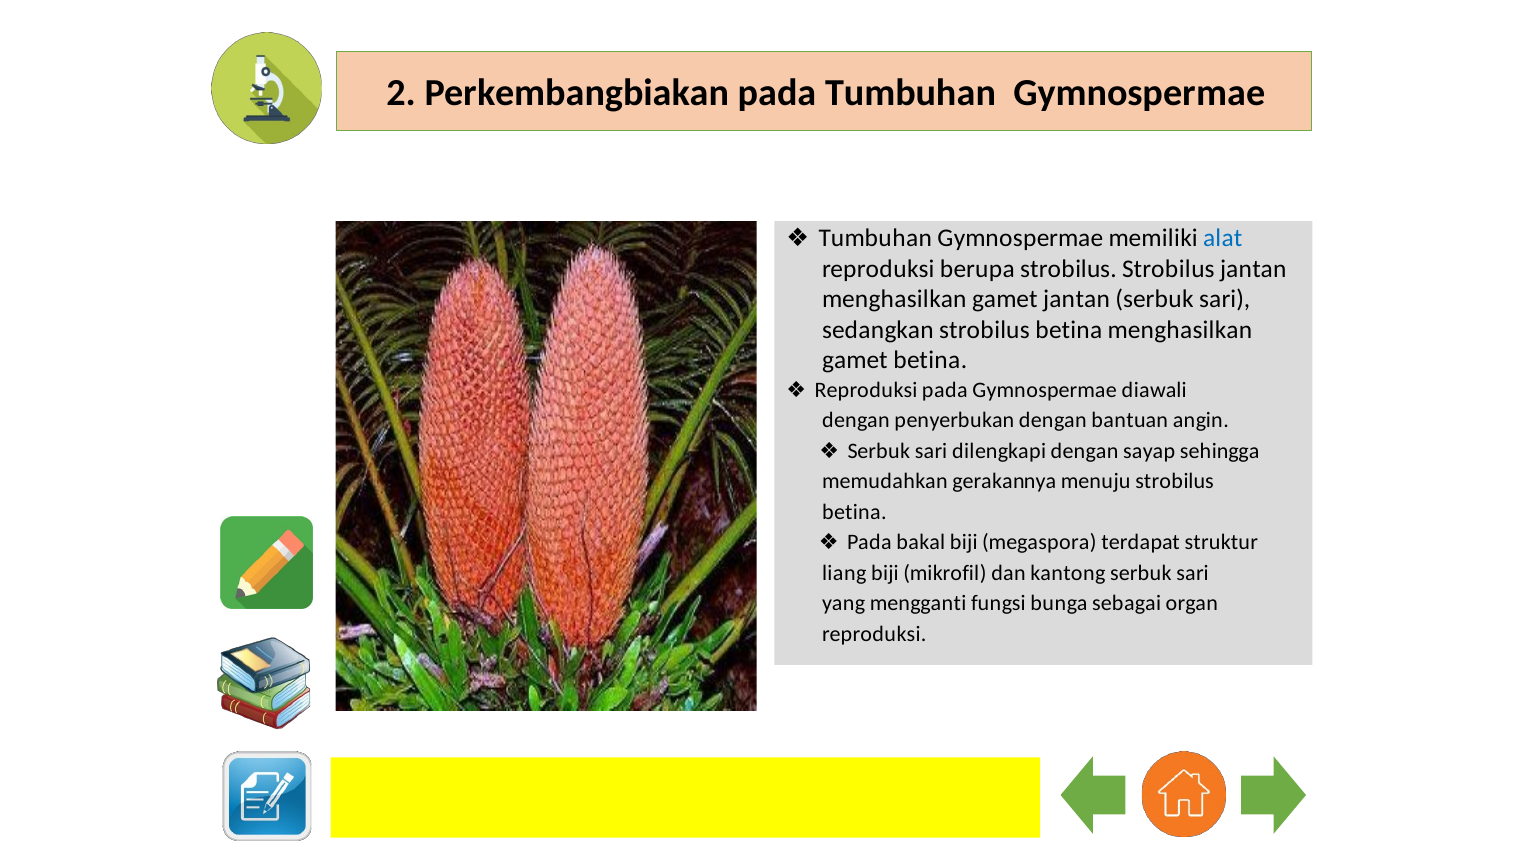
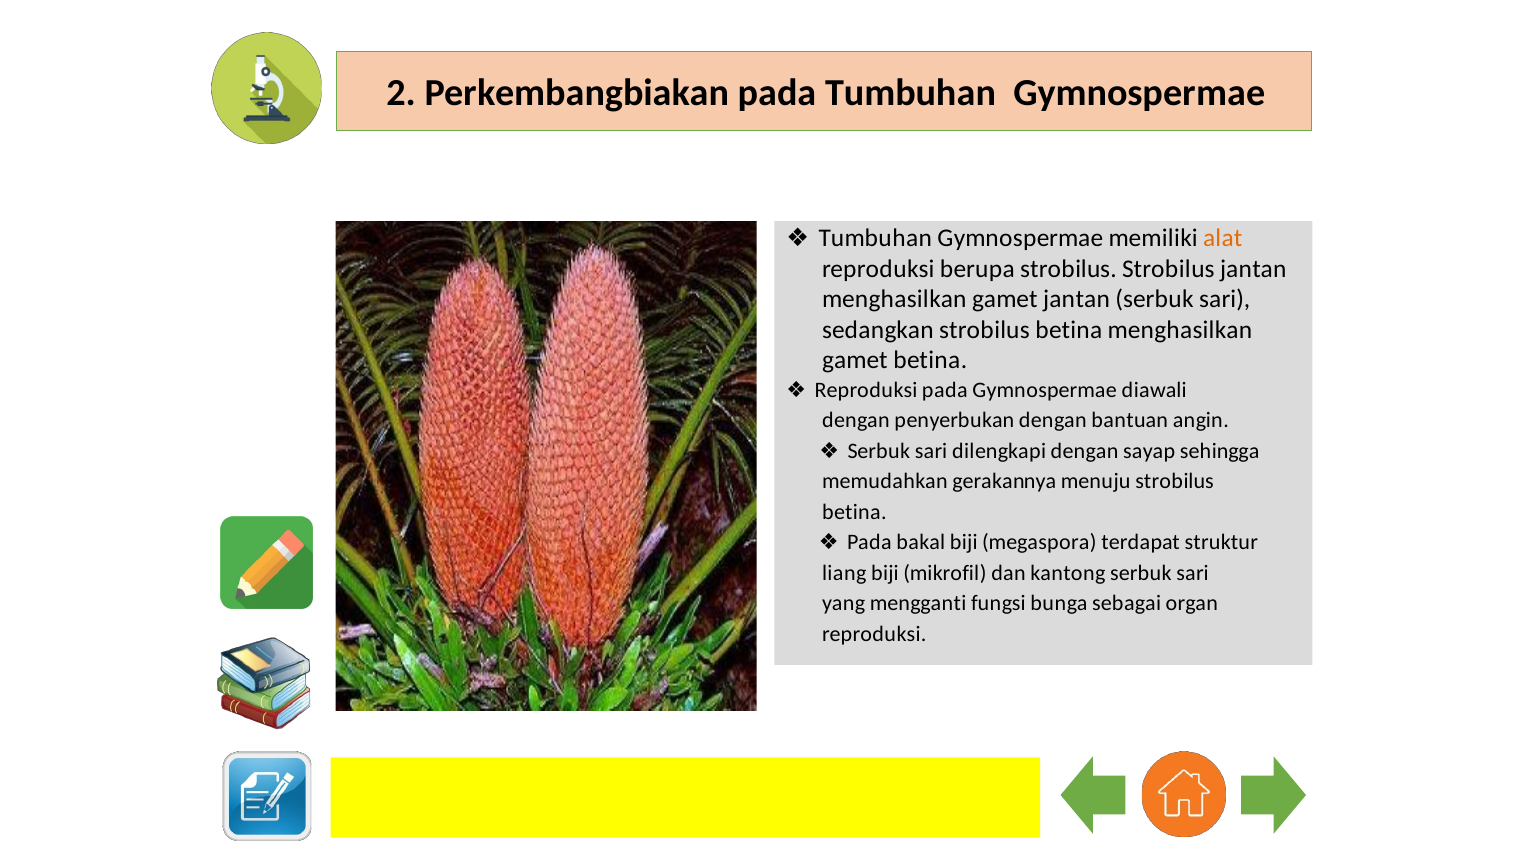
alat colour: blue -> orange
